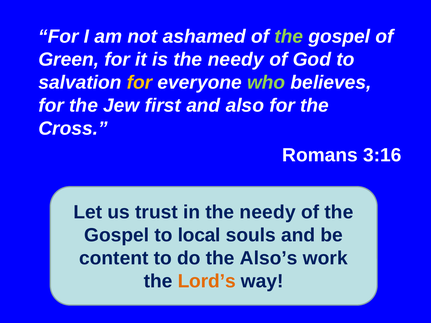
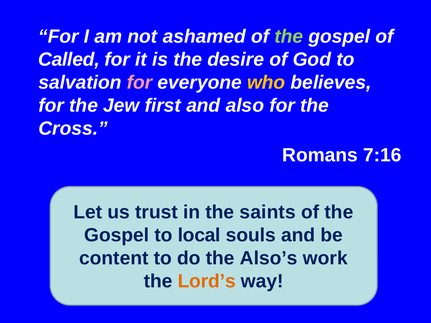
Green: Green -> Called
is the needy: needy -> desire
for at (140, 83) colour: yellow -> pink
who colour: light green -> yellow
3:16: 3:16 -> 7:16
in the needy: needy -> saints
